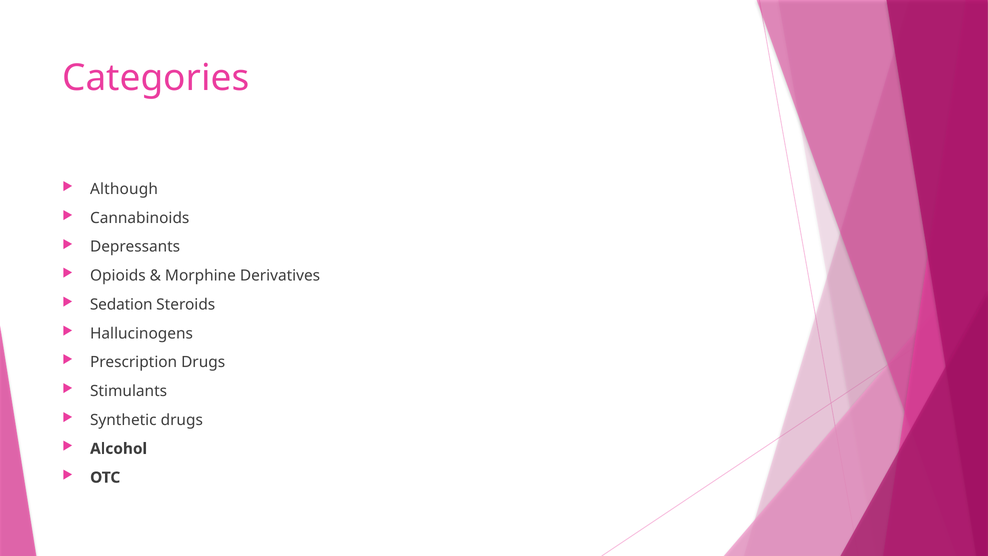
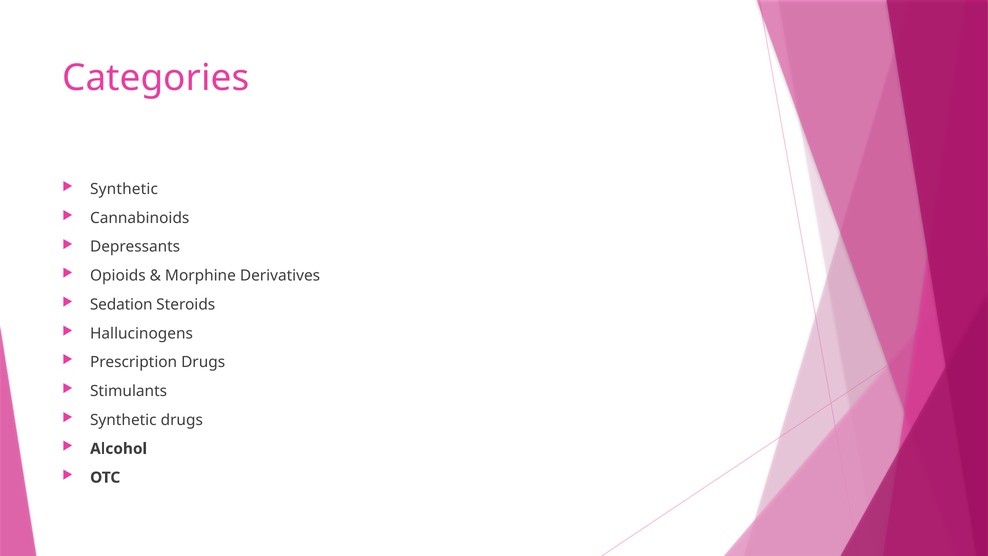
Although at (124, 189): Although -> Synthetic
